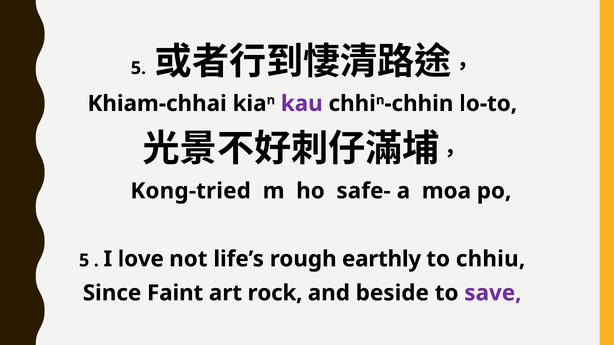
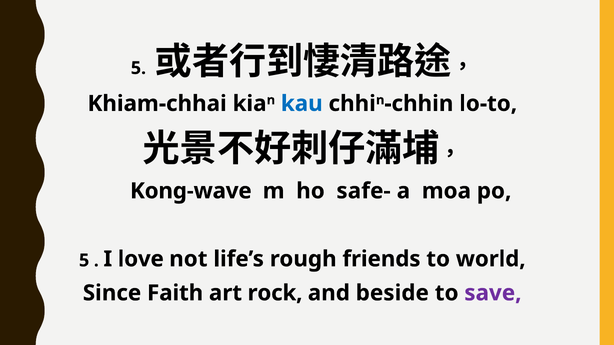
kau colour: purple -> blue
Kong-tried: Kong-tried -> Kong-wave
earthly: earthly -> friends
chhiu: chhiu -> world
Faint: Faint -> Faith
